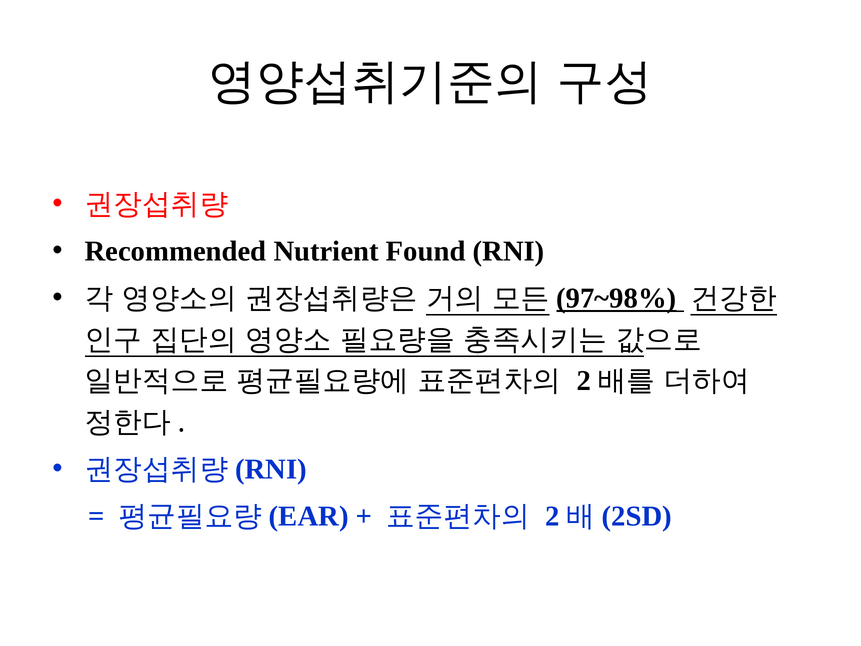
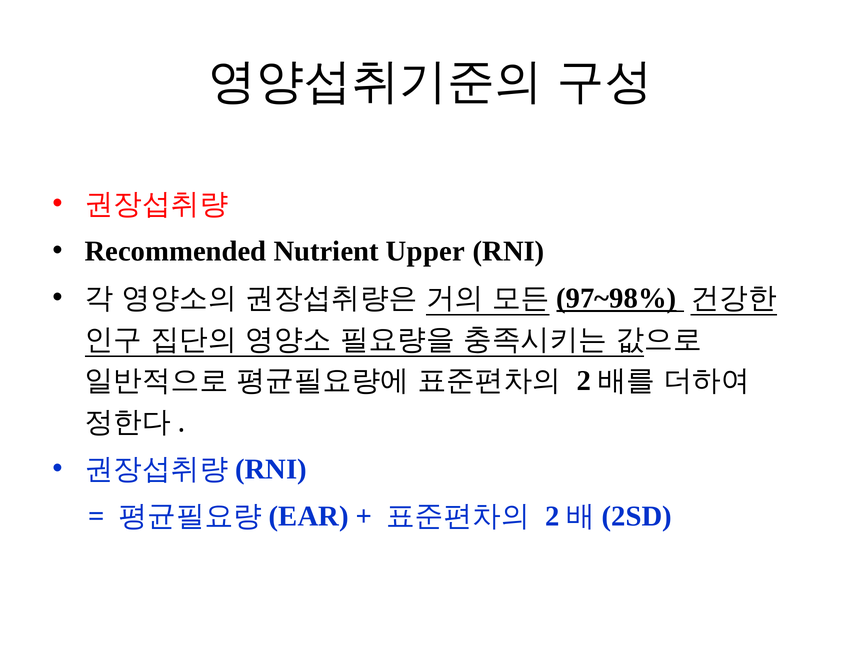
Found: Found -> Upper
